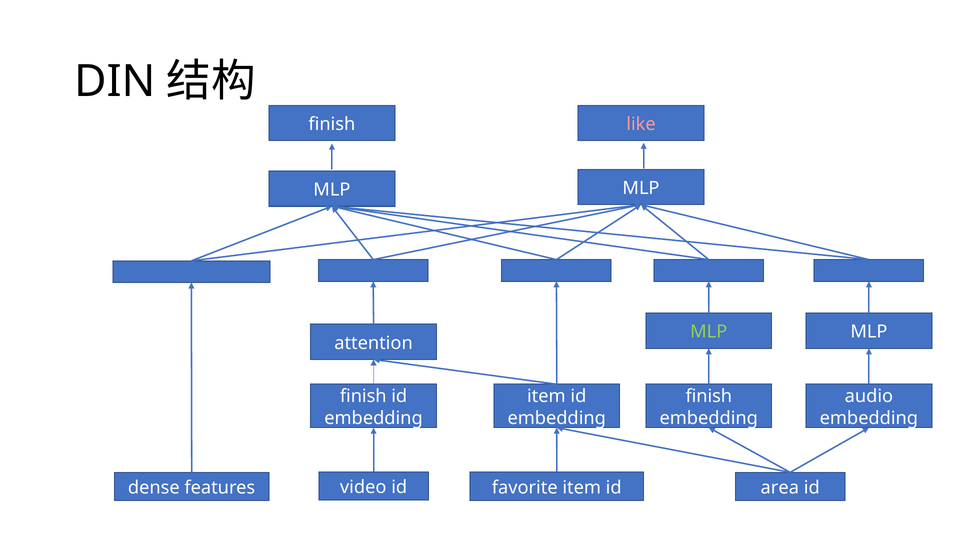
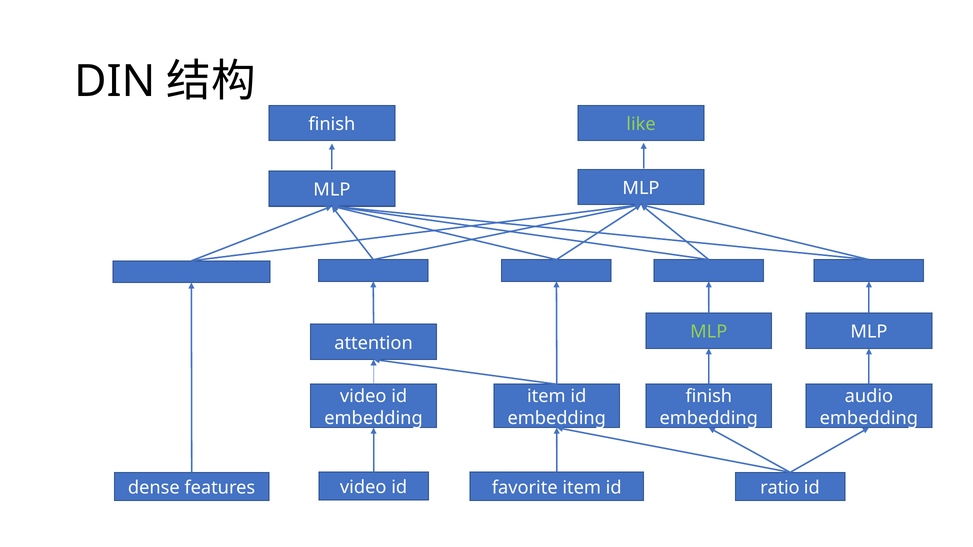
like colour: pink -> light green
finish at (363, 396): finish -> video
area: area -> ratio
